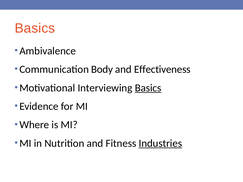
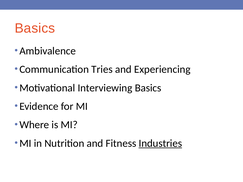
Body: Body -> Tries
Effectiveness: Effectiveness -> Experiencing
Basics at (148, 88) underline: present -> none
